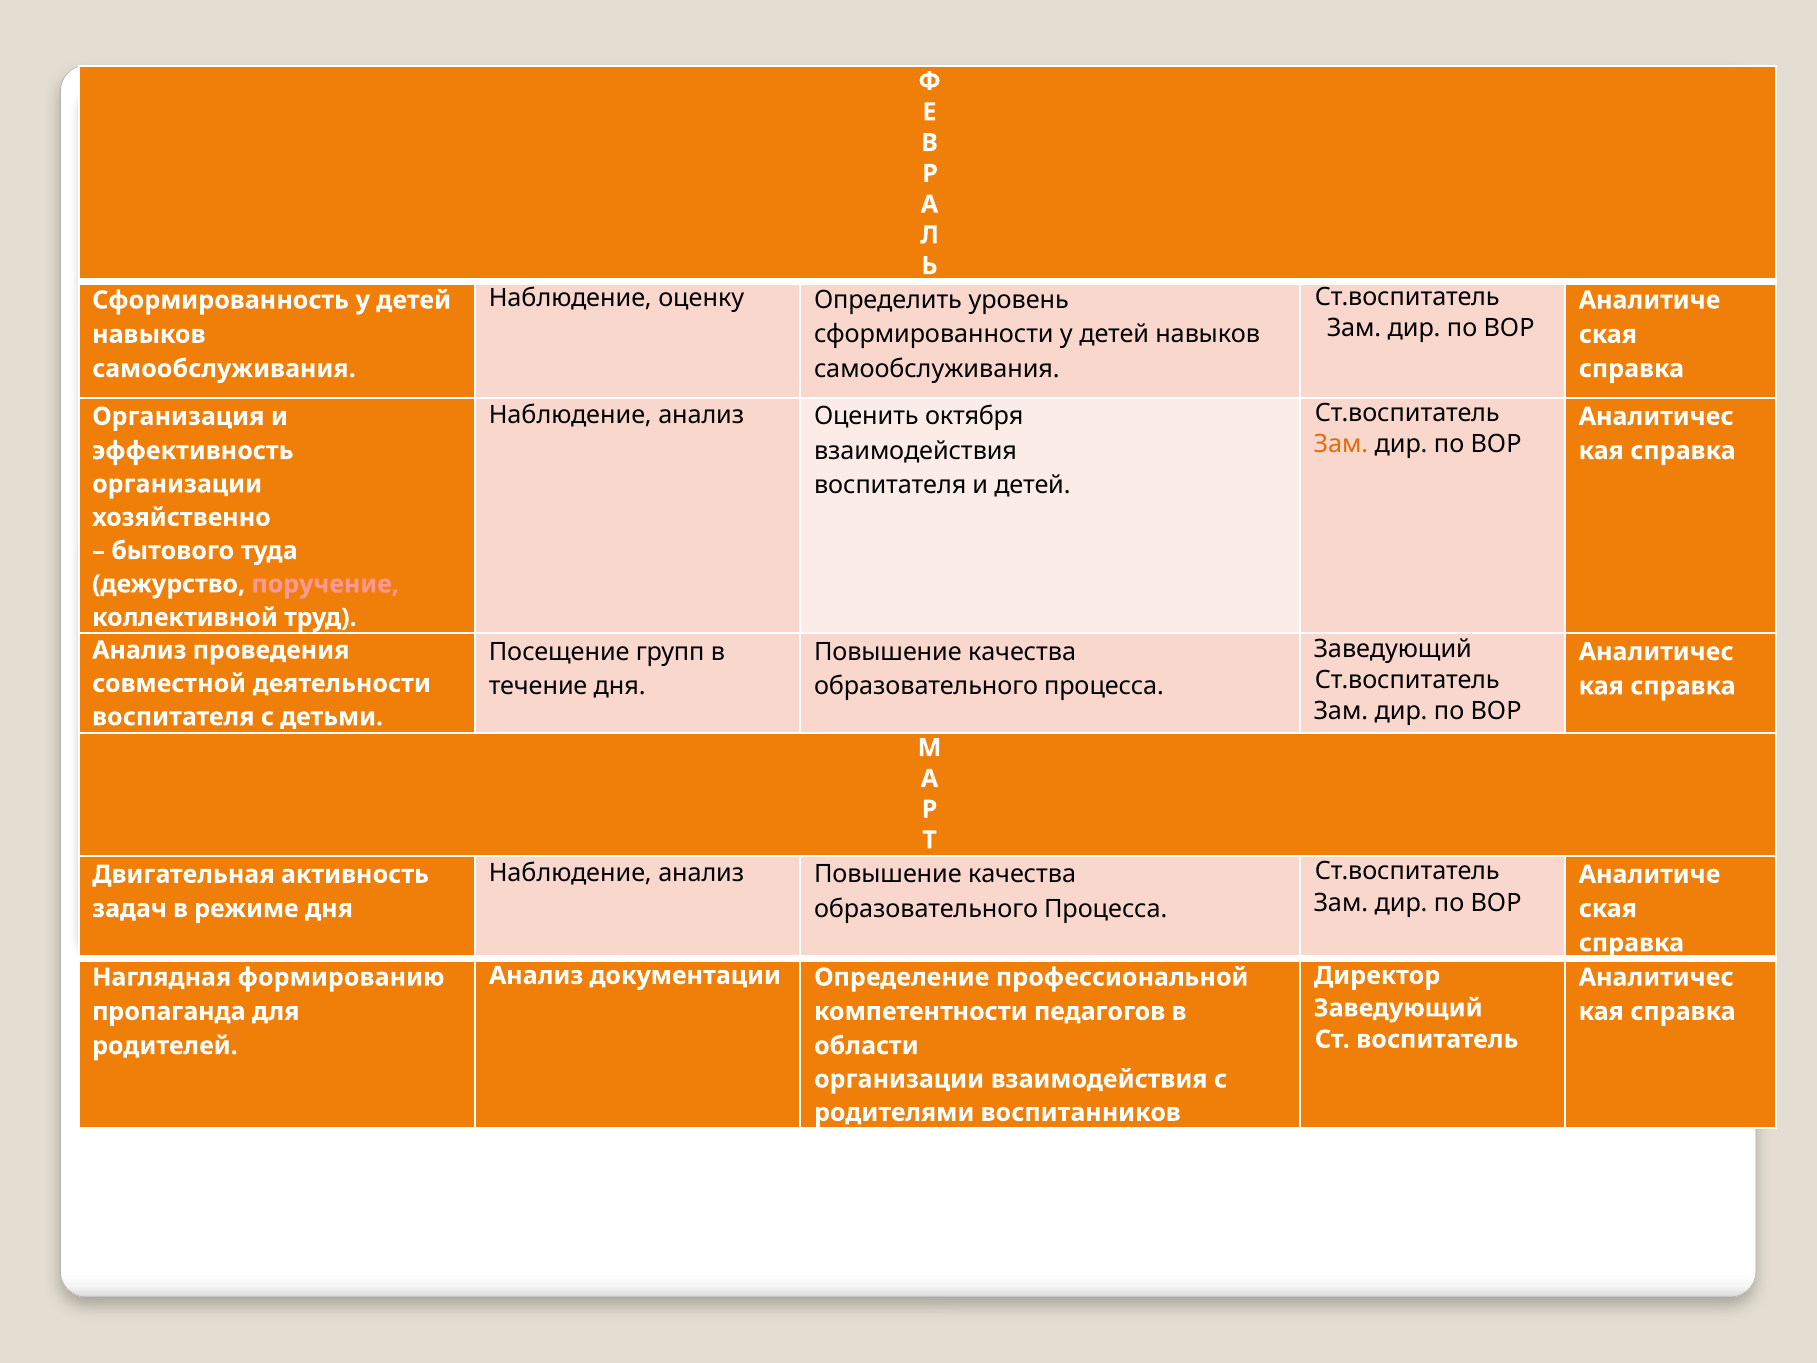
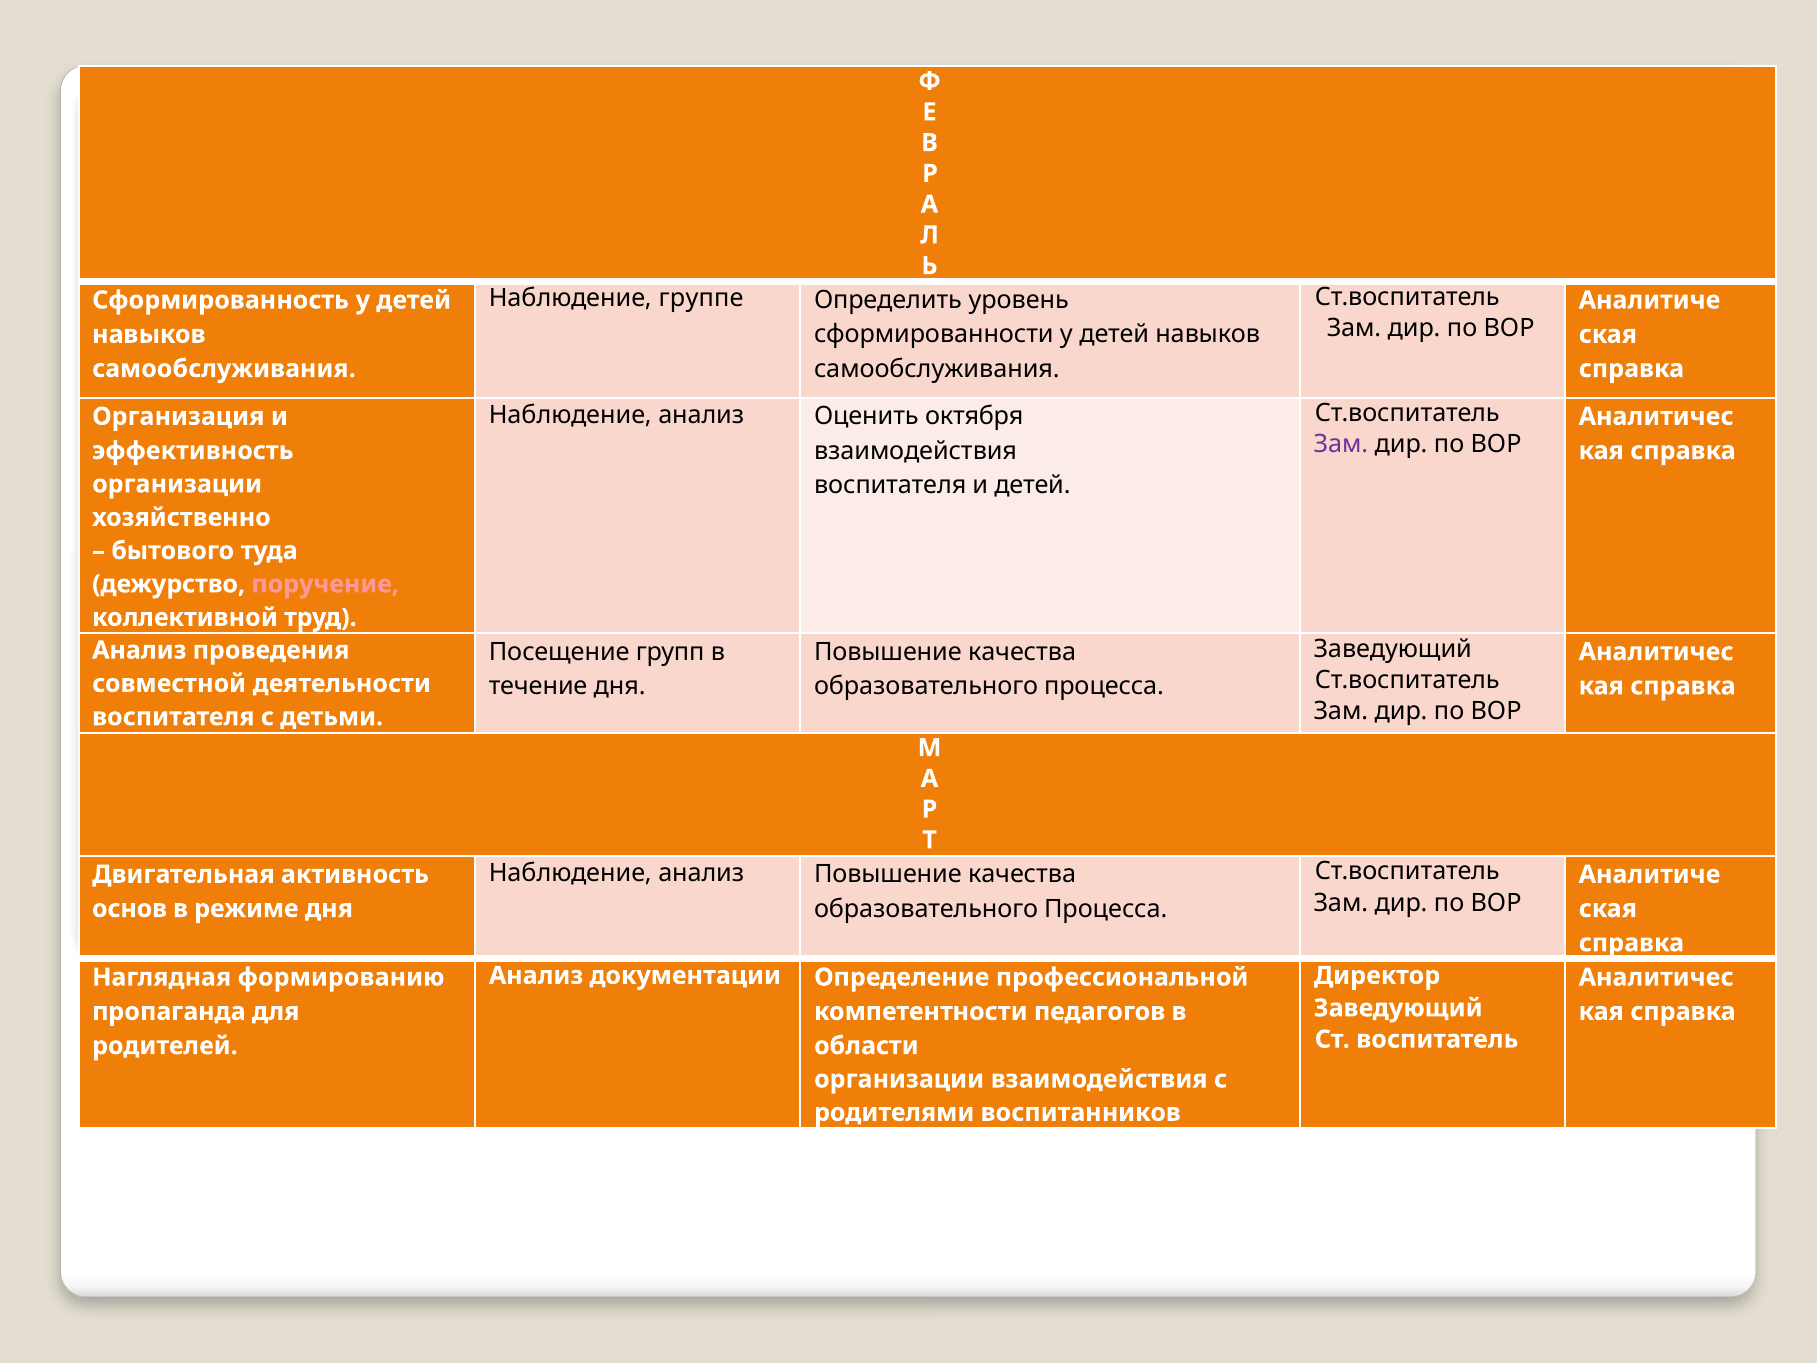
оценку: оценку -> группе
Зам at (1341, 445) colour: orange -> purple
задач: задач -> основ
